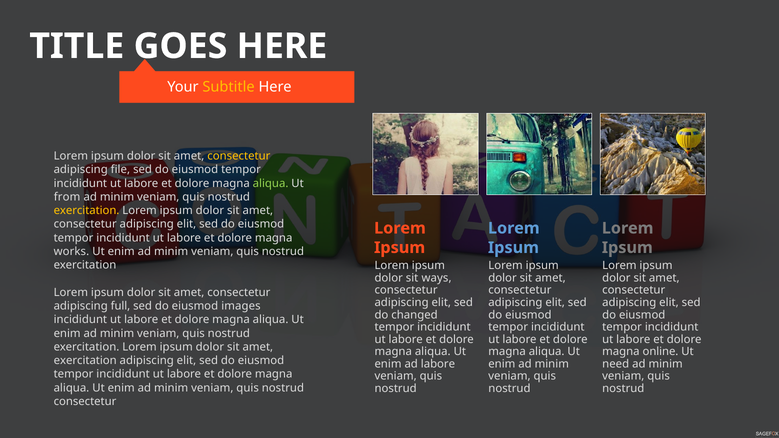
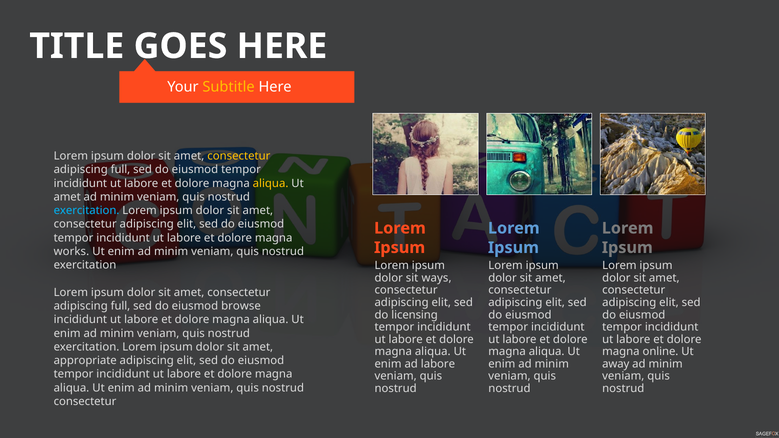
file at (120, 170): file -> full
aliqua at (271, 183) colour: light green -> yellow
from at (67, 197): from -> amet
exercitation at (87, 211) colour: yellow -> light blue
images: images -> browse
changed: changed -> licensing
exercitation at (85, 361): exercitation -> appropriate
need: need -> away
